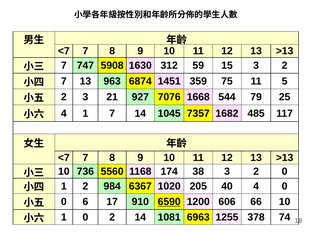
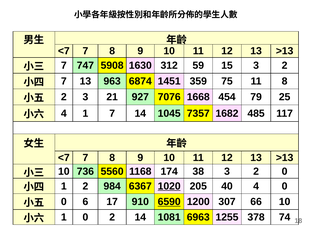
11 5: 5 -> 8
544: 544 -> 454
1020 underline: none -> present
606: 606 -> 307
